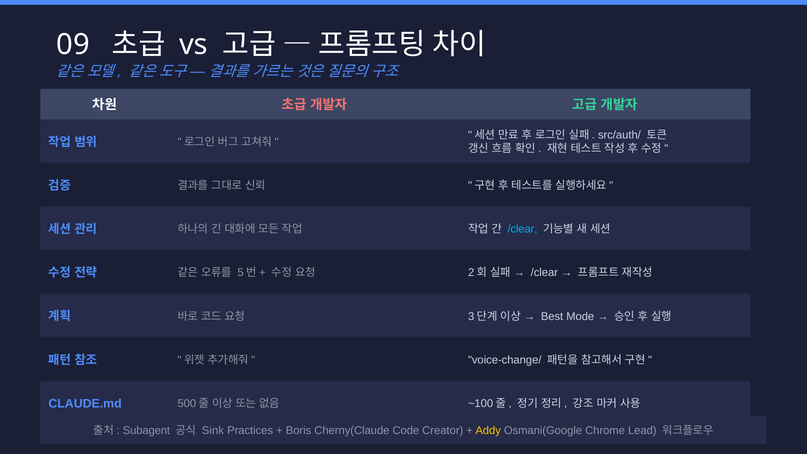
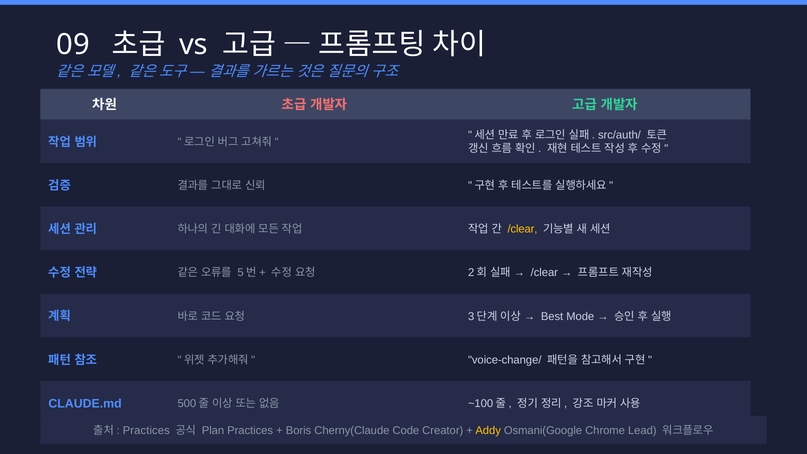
/clear at (522, 229) colour: light blue -> yellow
Subagent at (146, 430): Subagent -> Practices
Sink: Sink -> Plan
